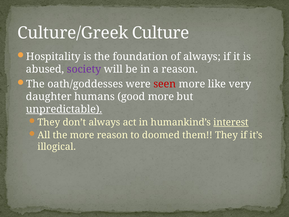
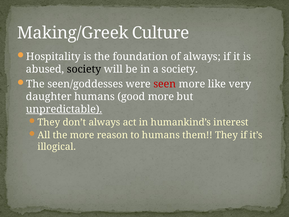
Culture/Greek: Culture/Greek -> Making/Greek
society at (84, 69) colour: purple -> black
a reason: reason -> society
oath/goddesses: oath/goddesses -> seen/goddesses
interest underline: present -> none
to doomed: doomed -> humans
